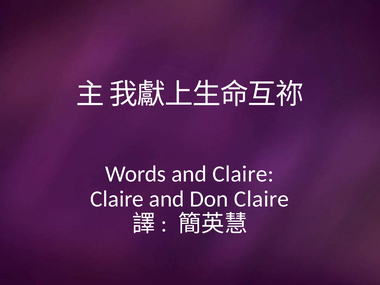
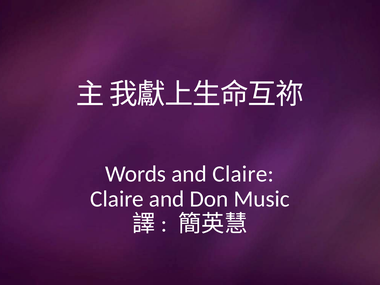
Don Claire: Claire -> Music
